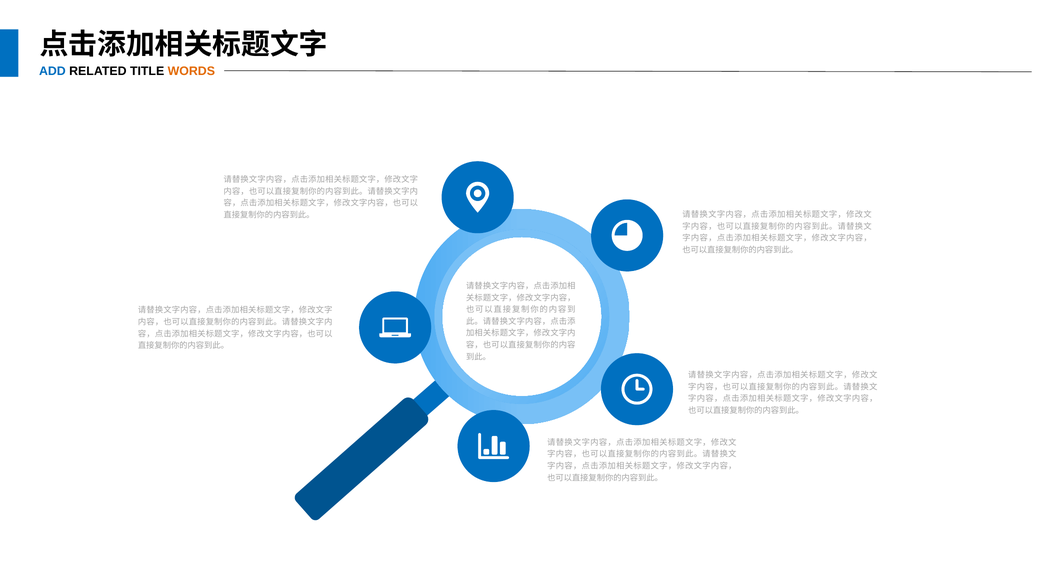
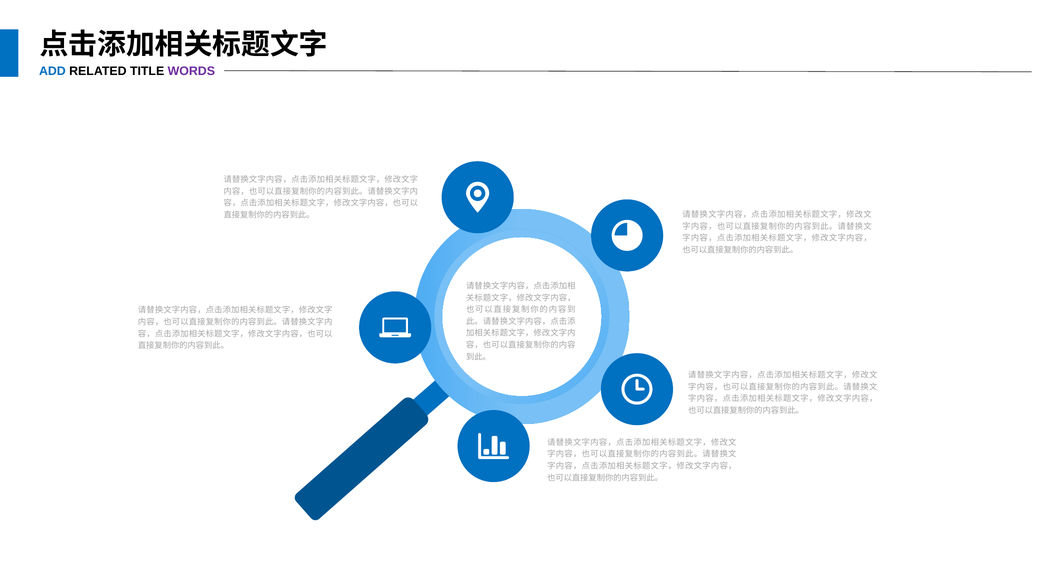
WORDS colour: orange -> purple
